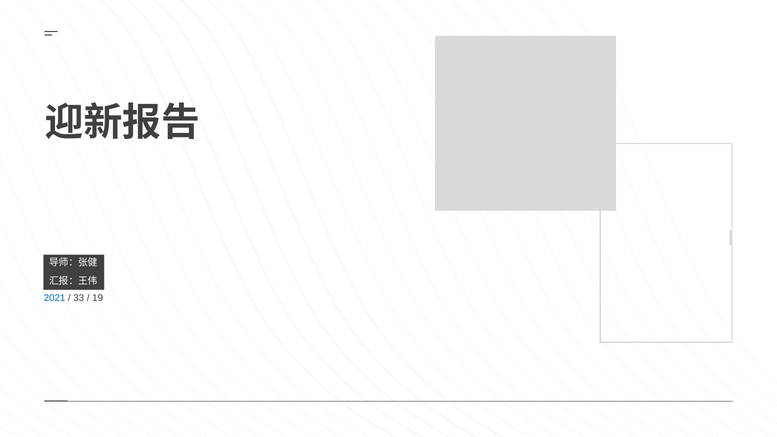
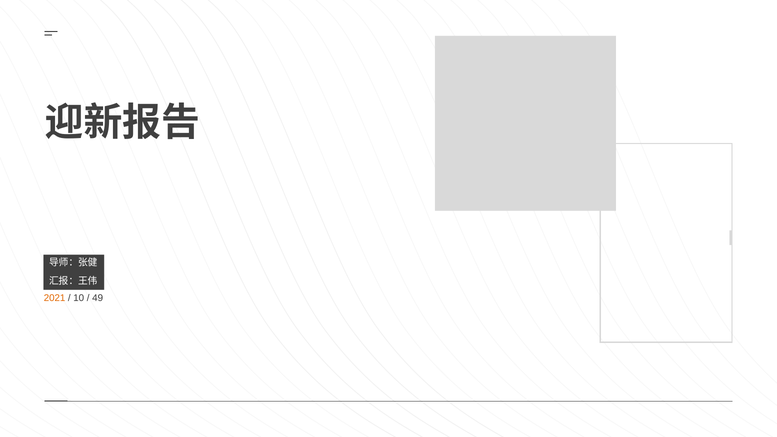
2021 colour: blue -> orange
33: 33 -> 10
19: 19 -> 49
